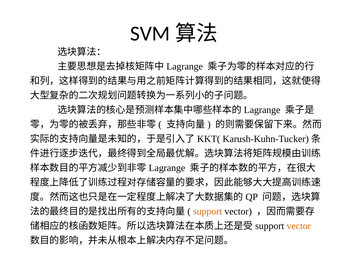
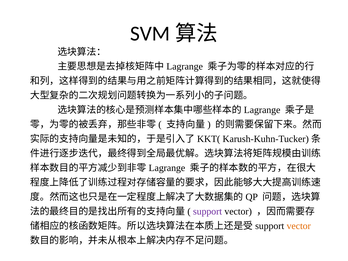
support colour: orange -> purple
